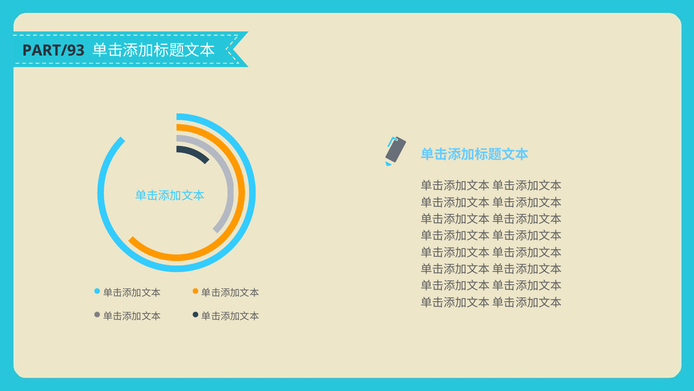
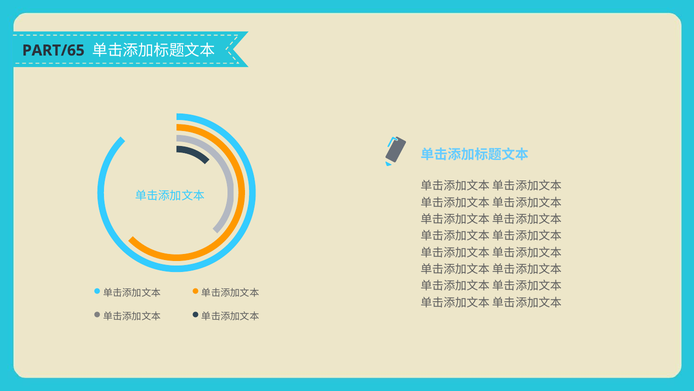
PART/93: PART/93 -> PART/65
